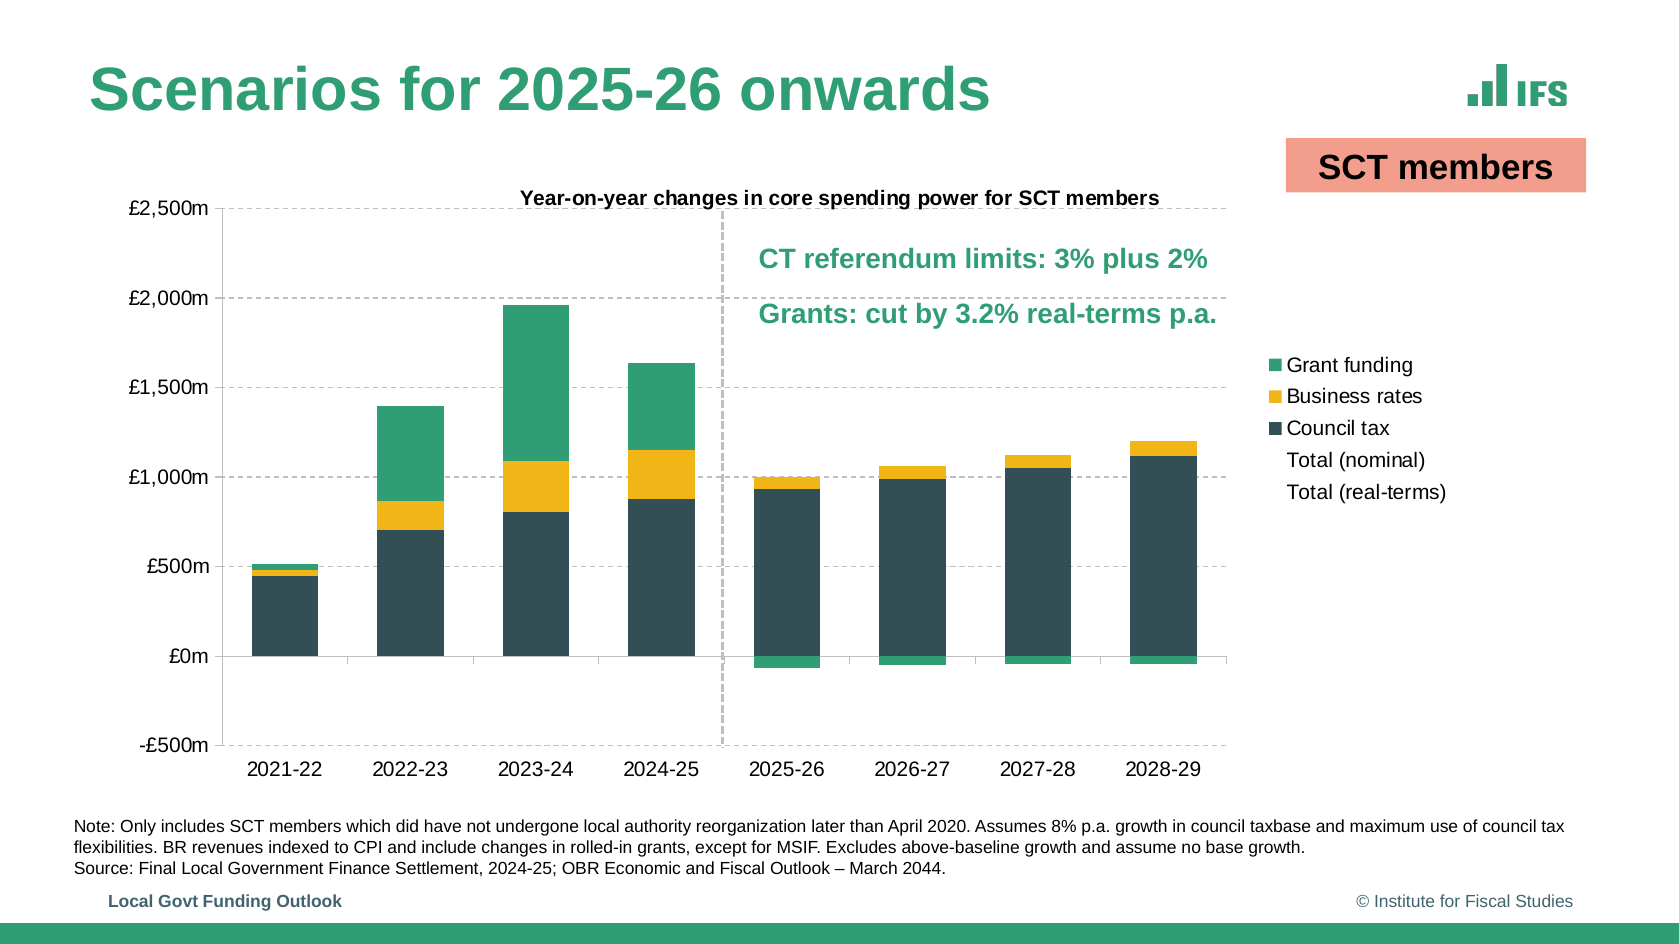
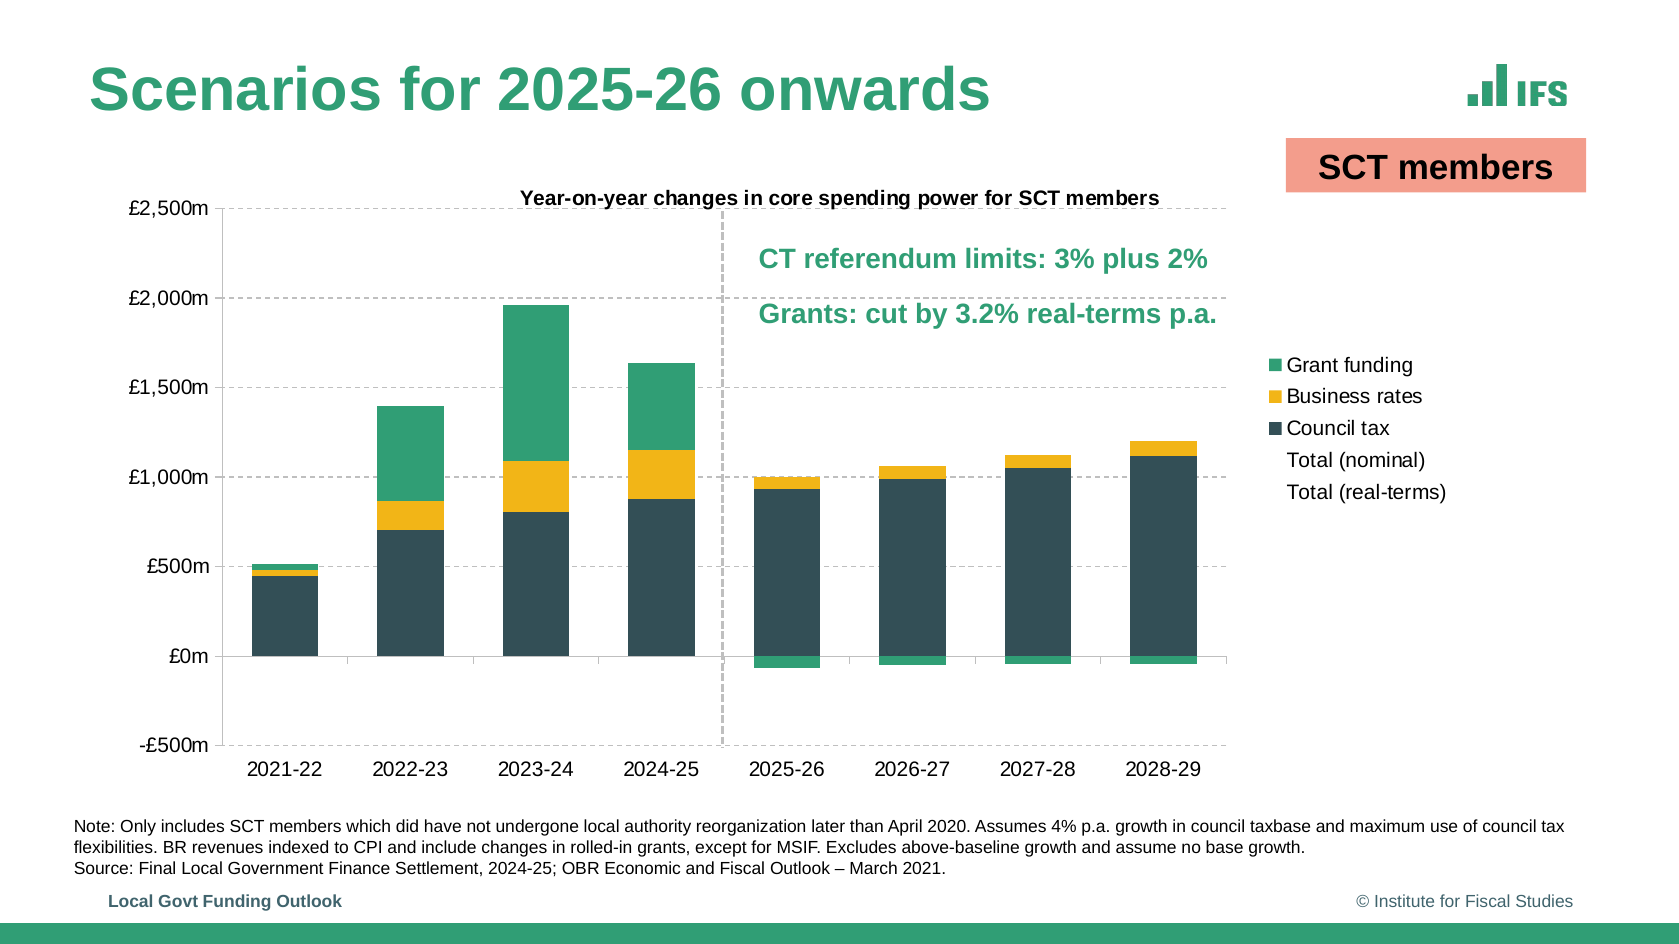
8%: 8% -> 4%
2044: 2044 -> 2021
